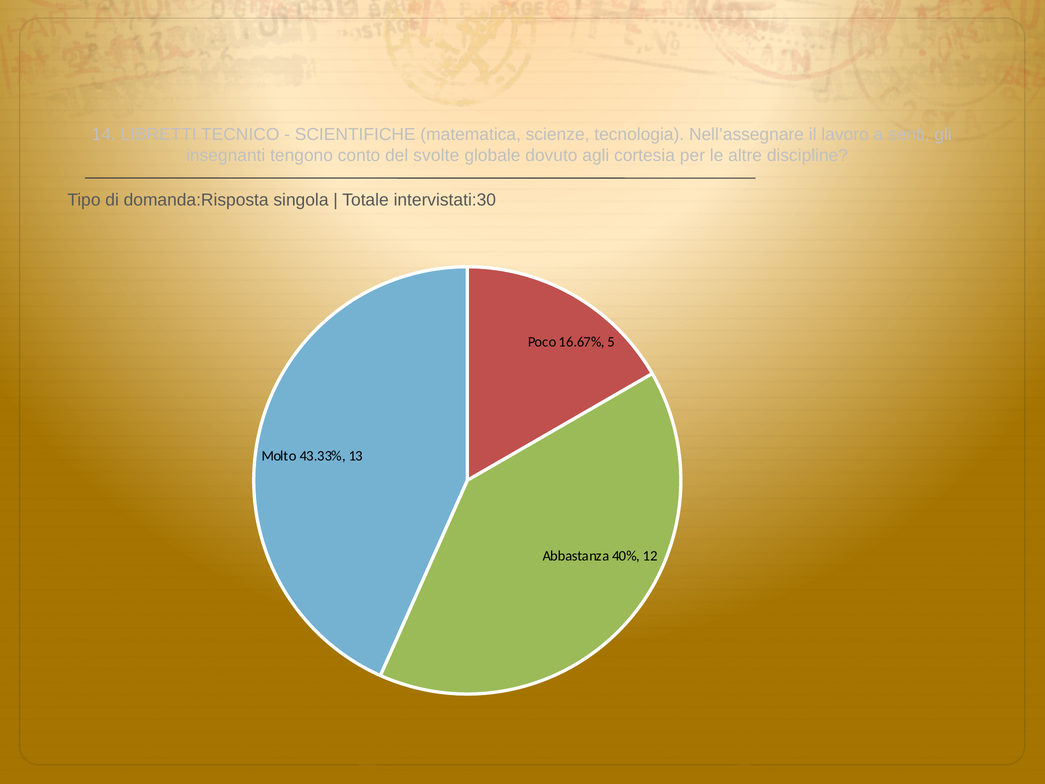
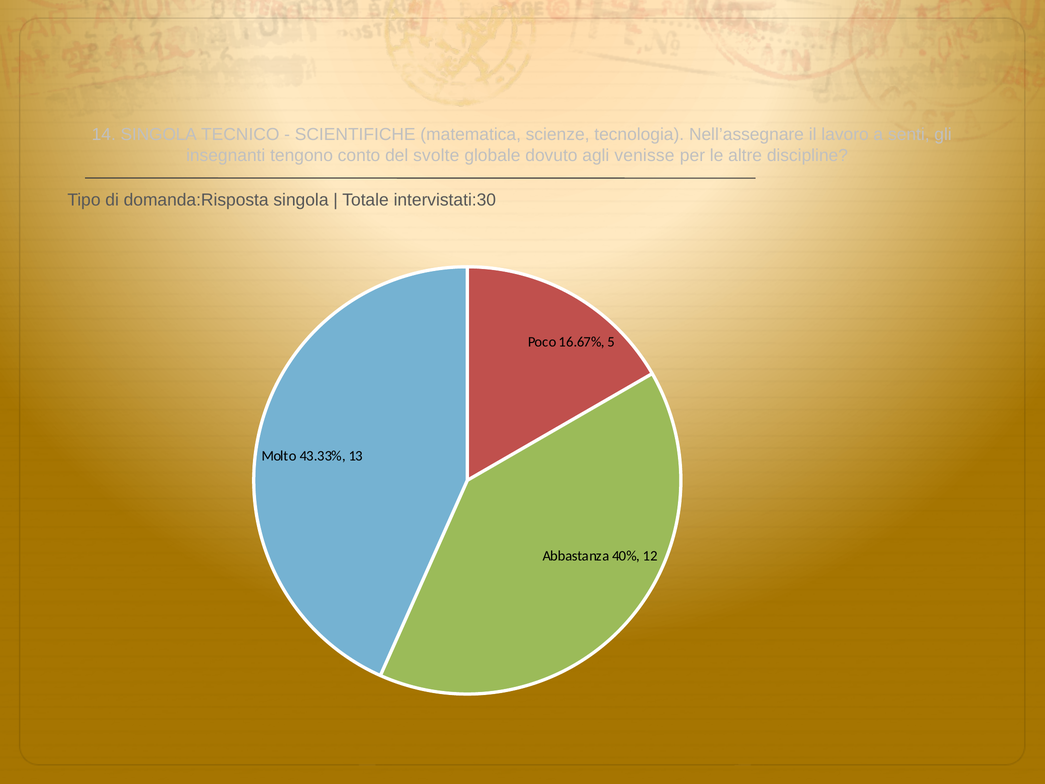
14 LIBRETTI: LIBRETTI -> SINGOLA
cortesia: cortesia -> venisse
